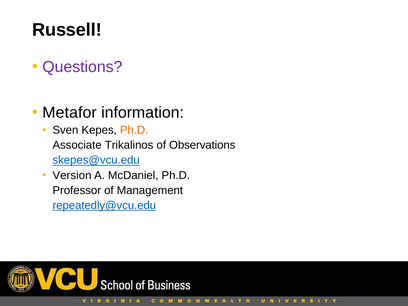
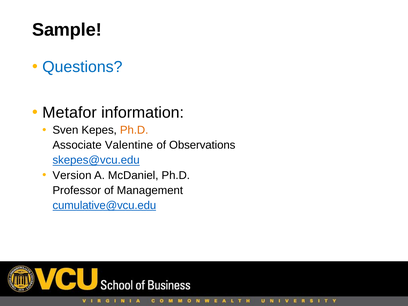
Russell: Russell -> Sample
Questions colour: purple -> blue
Trikalinos: Trikalinos -> Valentine
repeatedly@vcu.edu: repeatedly@vcu.edu -> cumulative@vcu.edu
